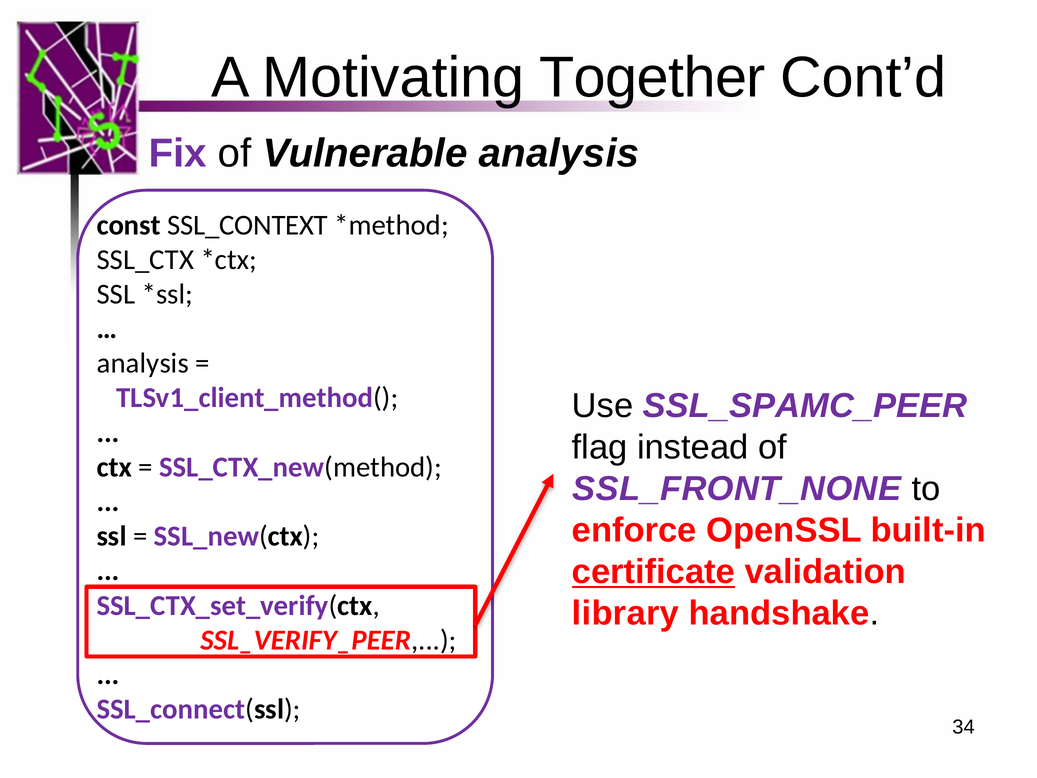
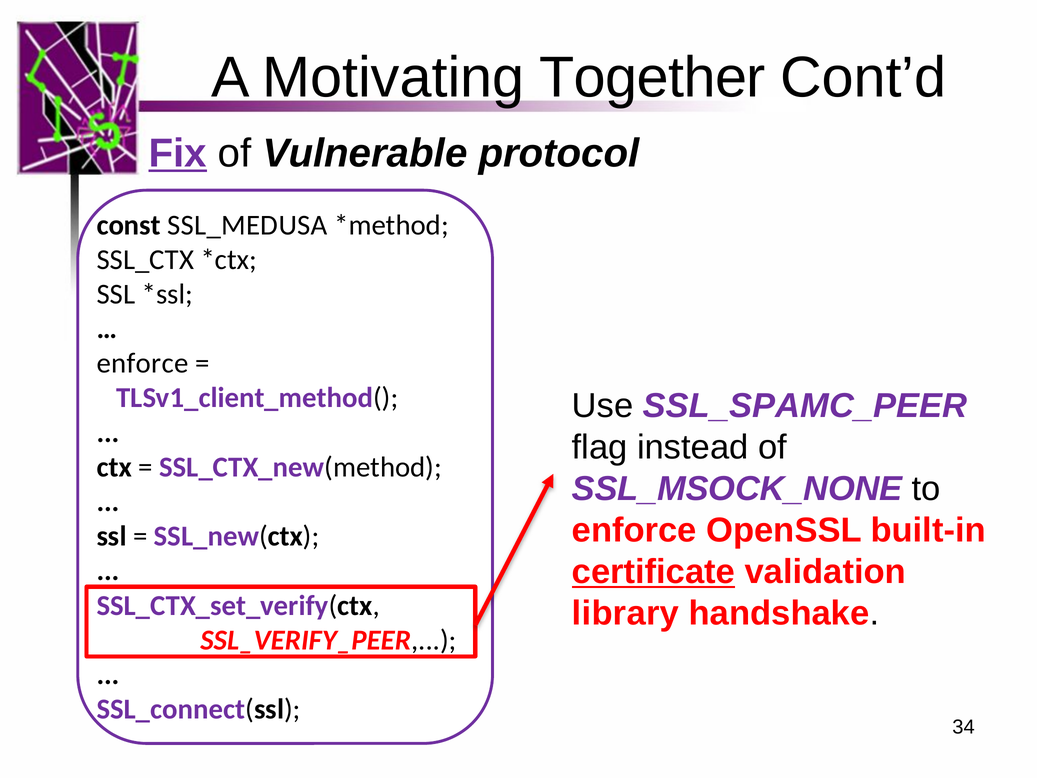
Fix underline: none -> present
Vulnerable analysis: analysis -> protocol
SSL_CONTEXT: SSL_CONTEXT -> SSL_MEDUSA
analysis at (143, 363): analysis -> enforce
SSL_FRONT_NONE: SSL_FRONT_NONE -> SSL_MSOCK_NONE
